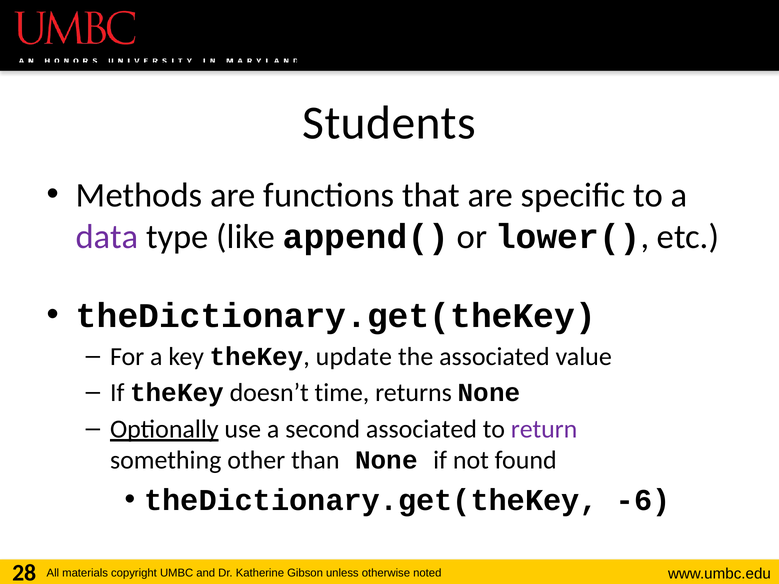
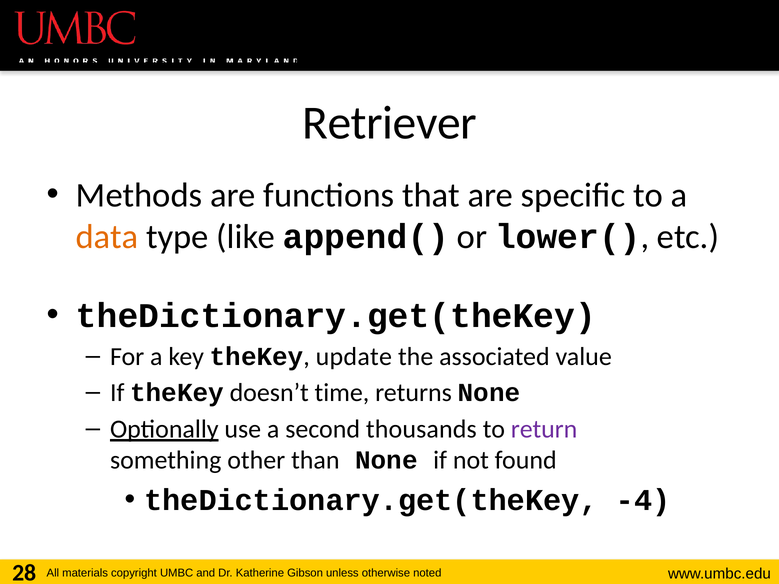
Students: Students -> Retriever
data colour: purple -> orange
second associated: associated -> thousands
-6: -6 -> -4
